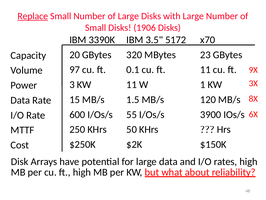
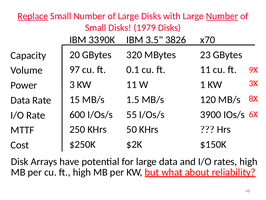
Number at (222, 16) underline: none -> present
1906: 1906 -> 1979
5172: 5172 -> 3826
